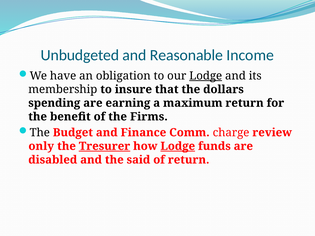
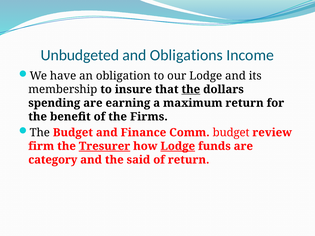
Reasonable: Reasonable -> Obligations
Lodge at (206, 76) underline: present -> none
the at (191, 89) underline: none -> present
Comm charge: charge -> budget
only: only -> firm
disabled: disabled -> category
